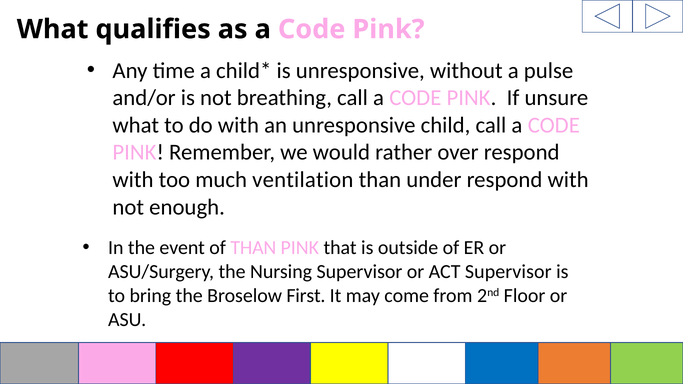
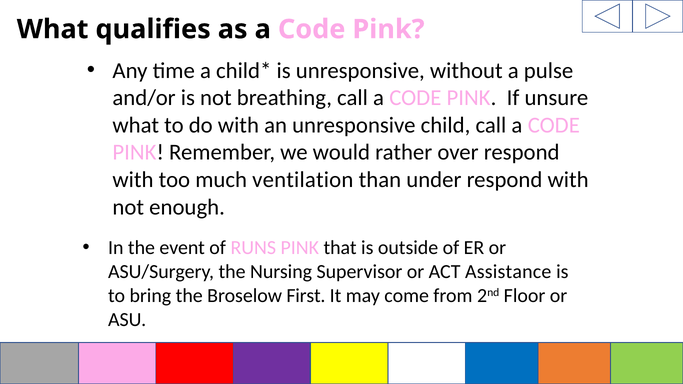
of THAN: THAN -> RUNS
ACT Supervisor: Supervisor -> Assistance
